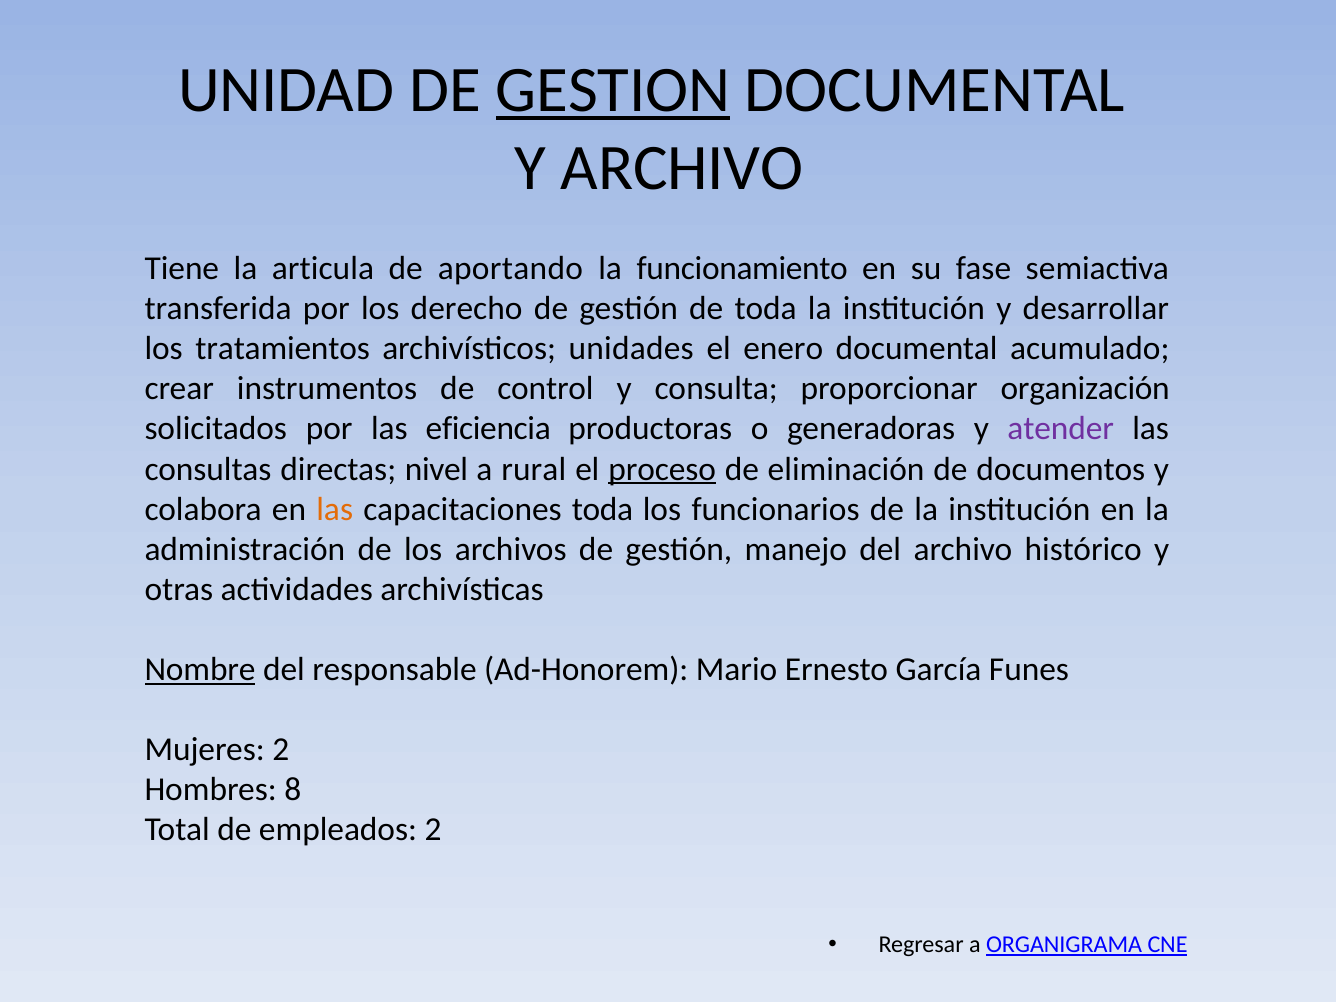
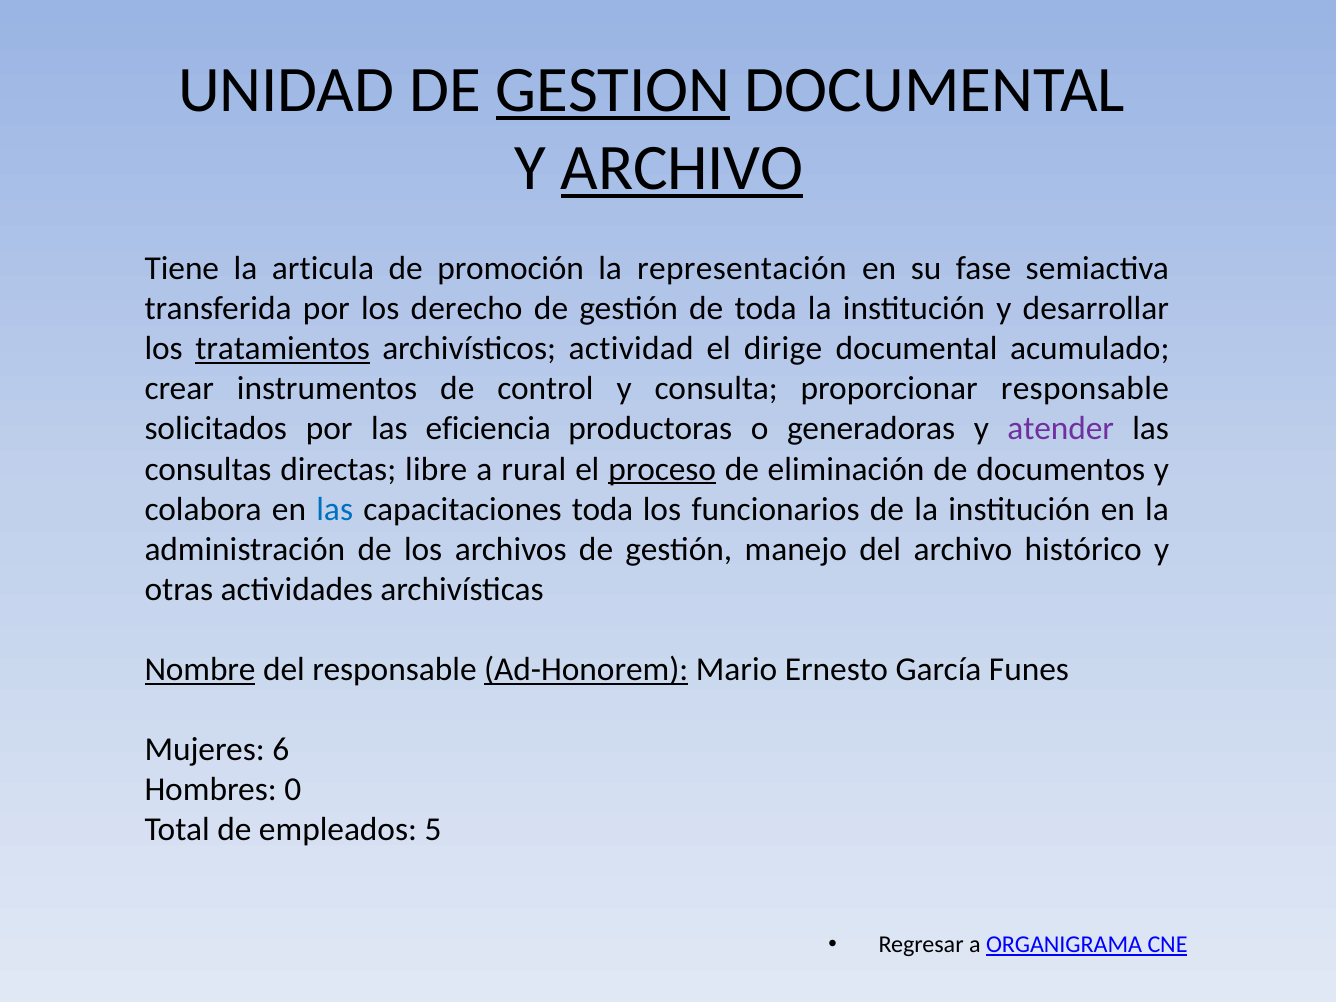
ARCHIVO at (682, 168) underline: none -> present
aportando: aportando -> promoción
funcionamiento: funcionamiento -> representación
tratamientos underline: none -> present
unidades: unidades -> actividad
enero: enero -> dirige
proporcionar organización: organización -> responsable
nivel: nivel -> libre
las at (335, 509) colour: orange -> blue
Ad-Honorem underline: none -> present
Mujeres 2: 2 -> 6
8: 8 -> 0
empleados 2: 2 -> 5
